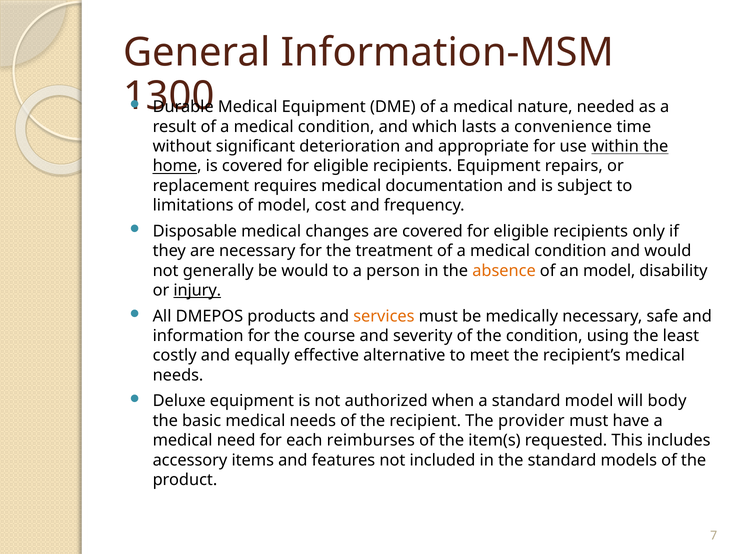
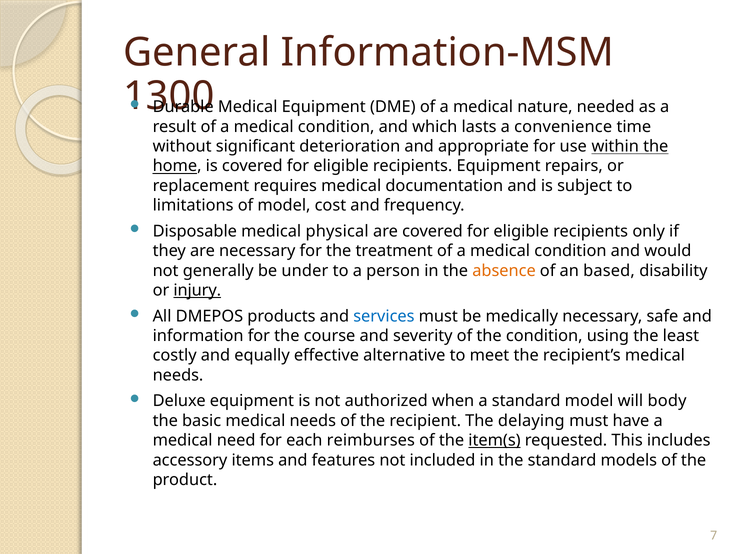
changes: changes -> physical
be would: would -> under
an model: model -> based
services colour: orange -> blue
provider: provider -> delaying
item(s underline: none -> present
